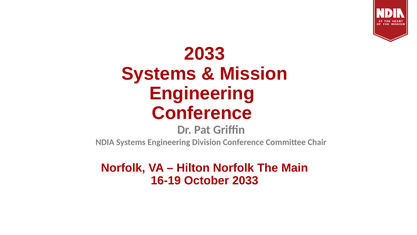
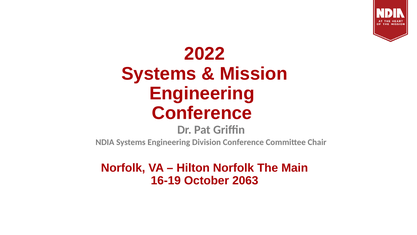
2033 at (205, 54): 2033 -> 2022
October 2033: 2033 -> 2063
